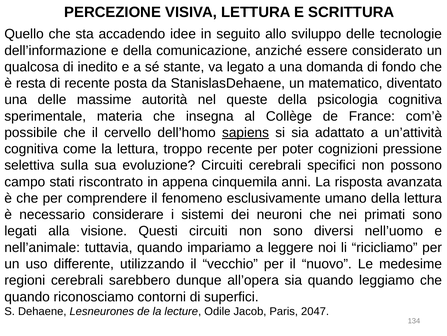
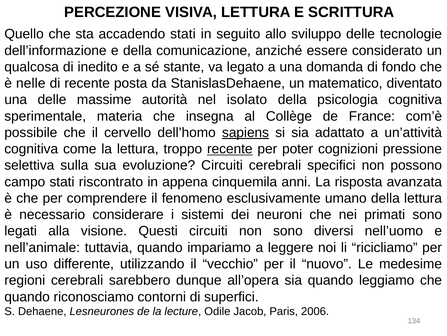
accadendo idee: idee -> stati
resta: resta -> nelle
queste: queste -> isolato
recente at (230, 149) underline: none -> present
2047: 2047 -> 2006
